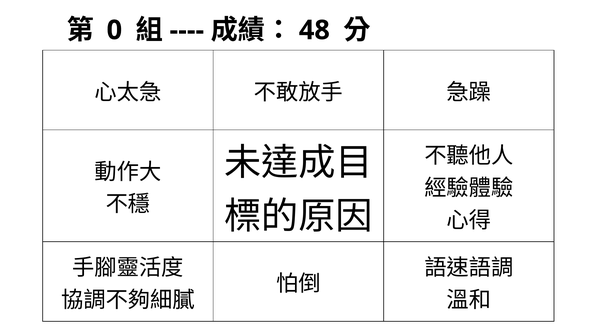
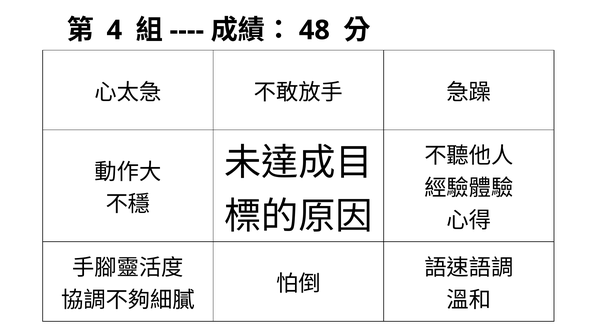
0: 0 -> 4
